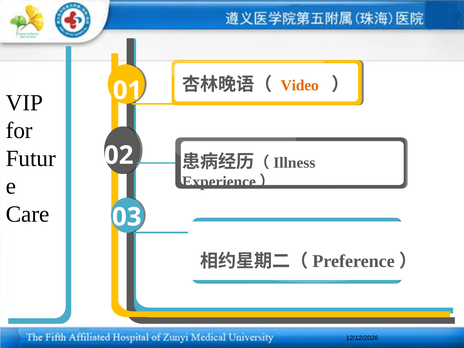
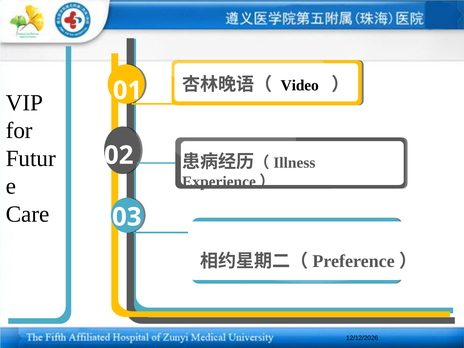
Video colour: orange -> black
